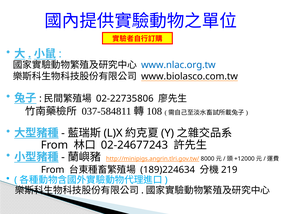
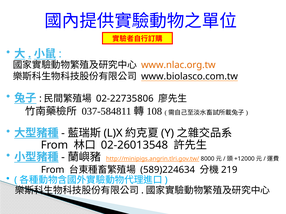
www.nlac.org.tw colour: blue -> orange
02-24677243: 02-24677243 -> 02-26013548
189)224634: 189)224634 -> 589)224634
